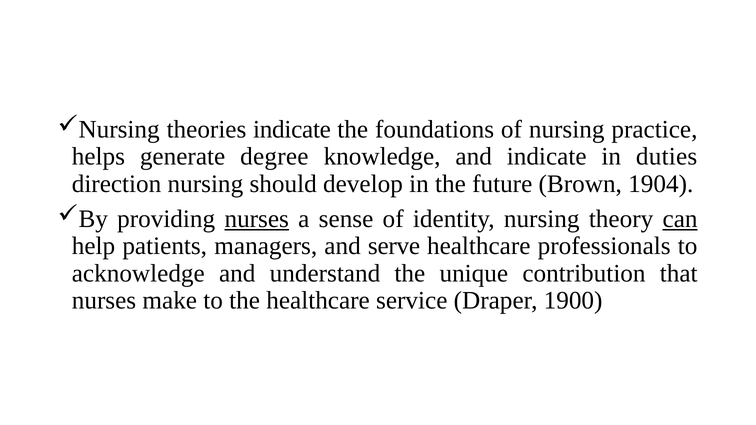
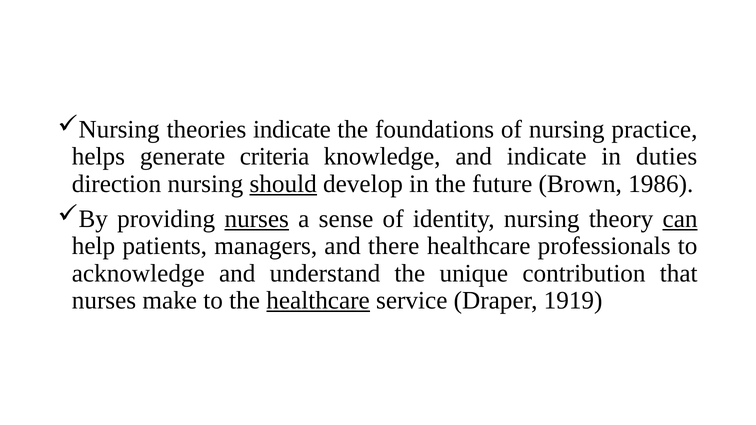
degree: degree -> criteria
should underline: none -> present
1904: 1904 -> 1986
serve: serve -> there
healthcare at (318, 301) underline: none -> present
1900: 1900 -> 1919
